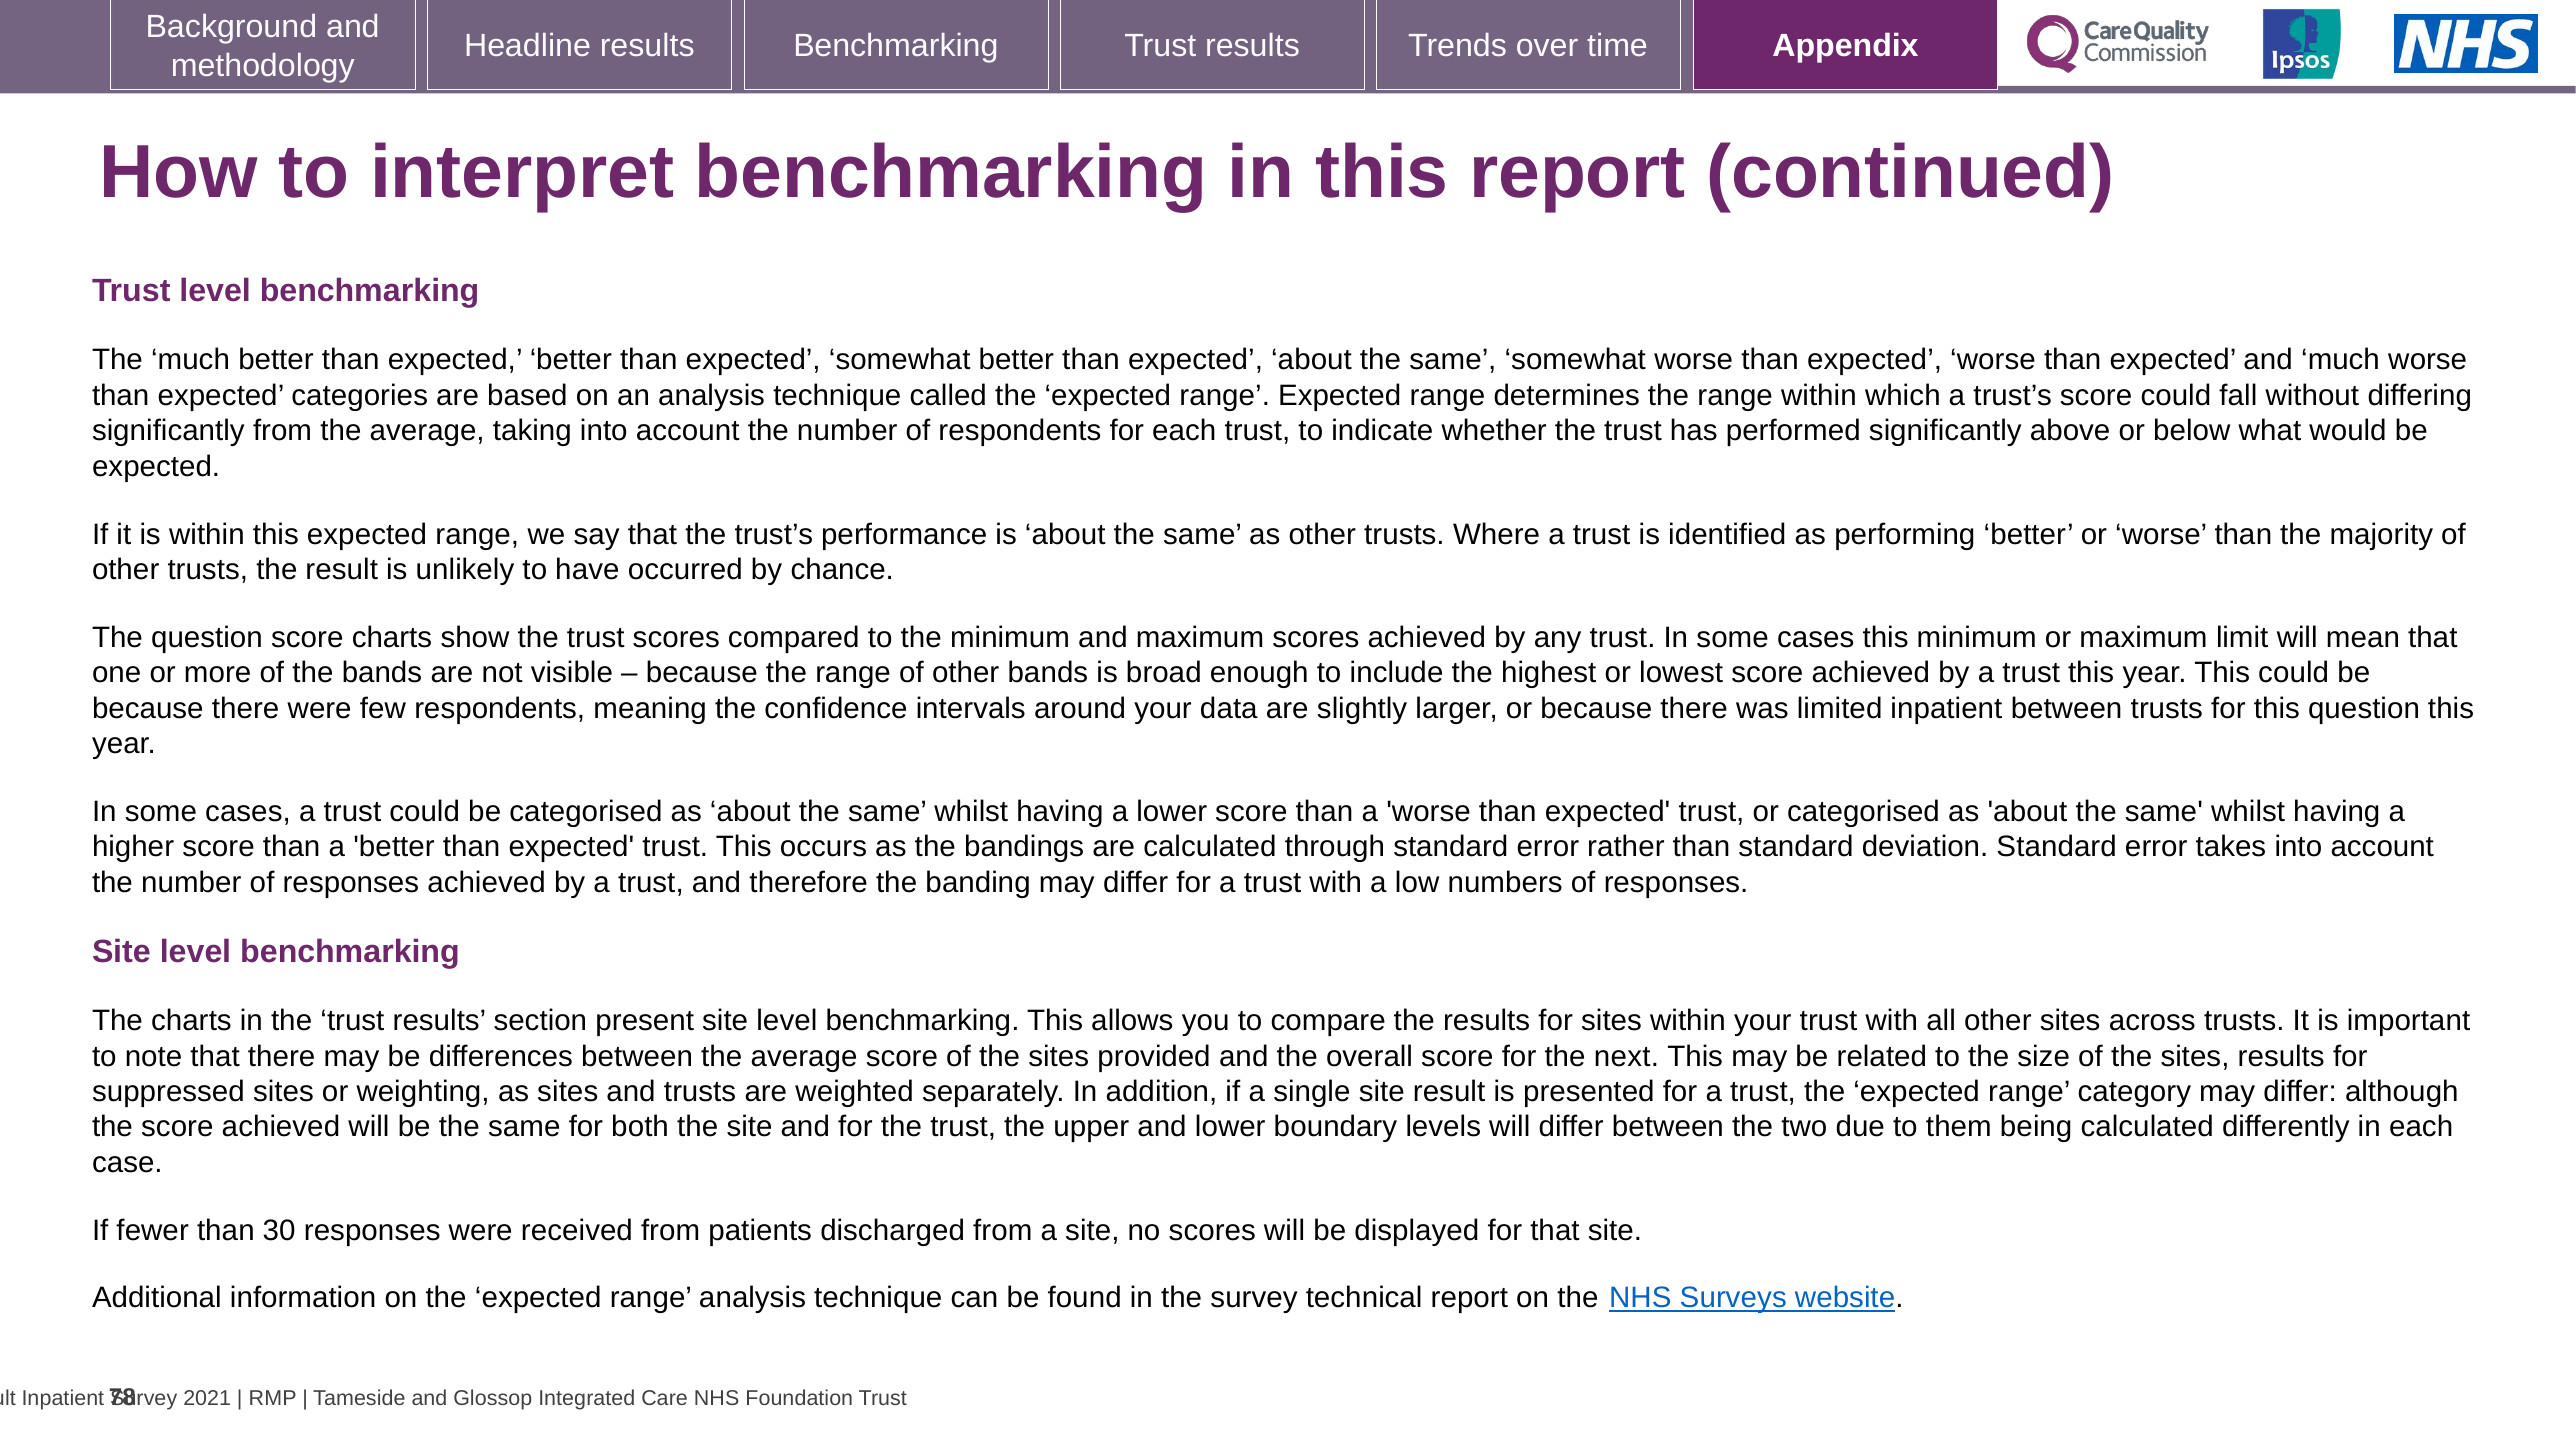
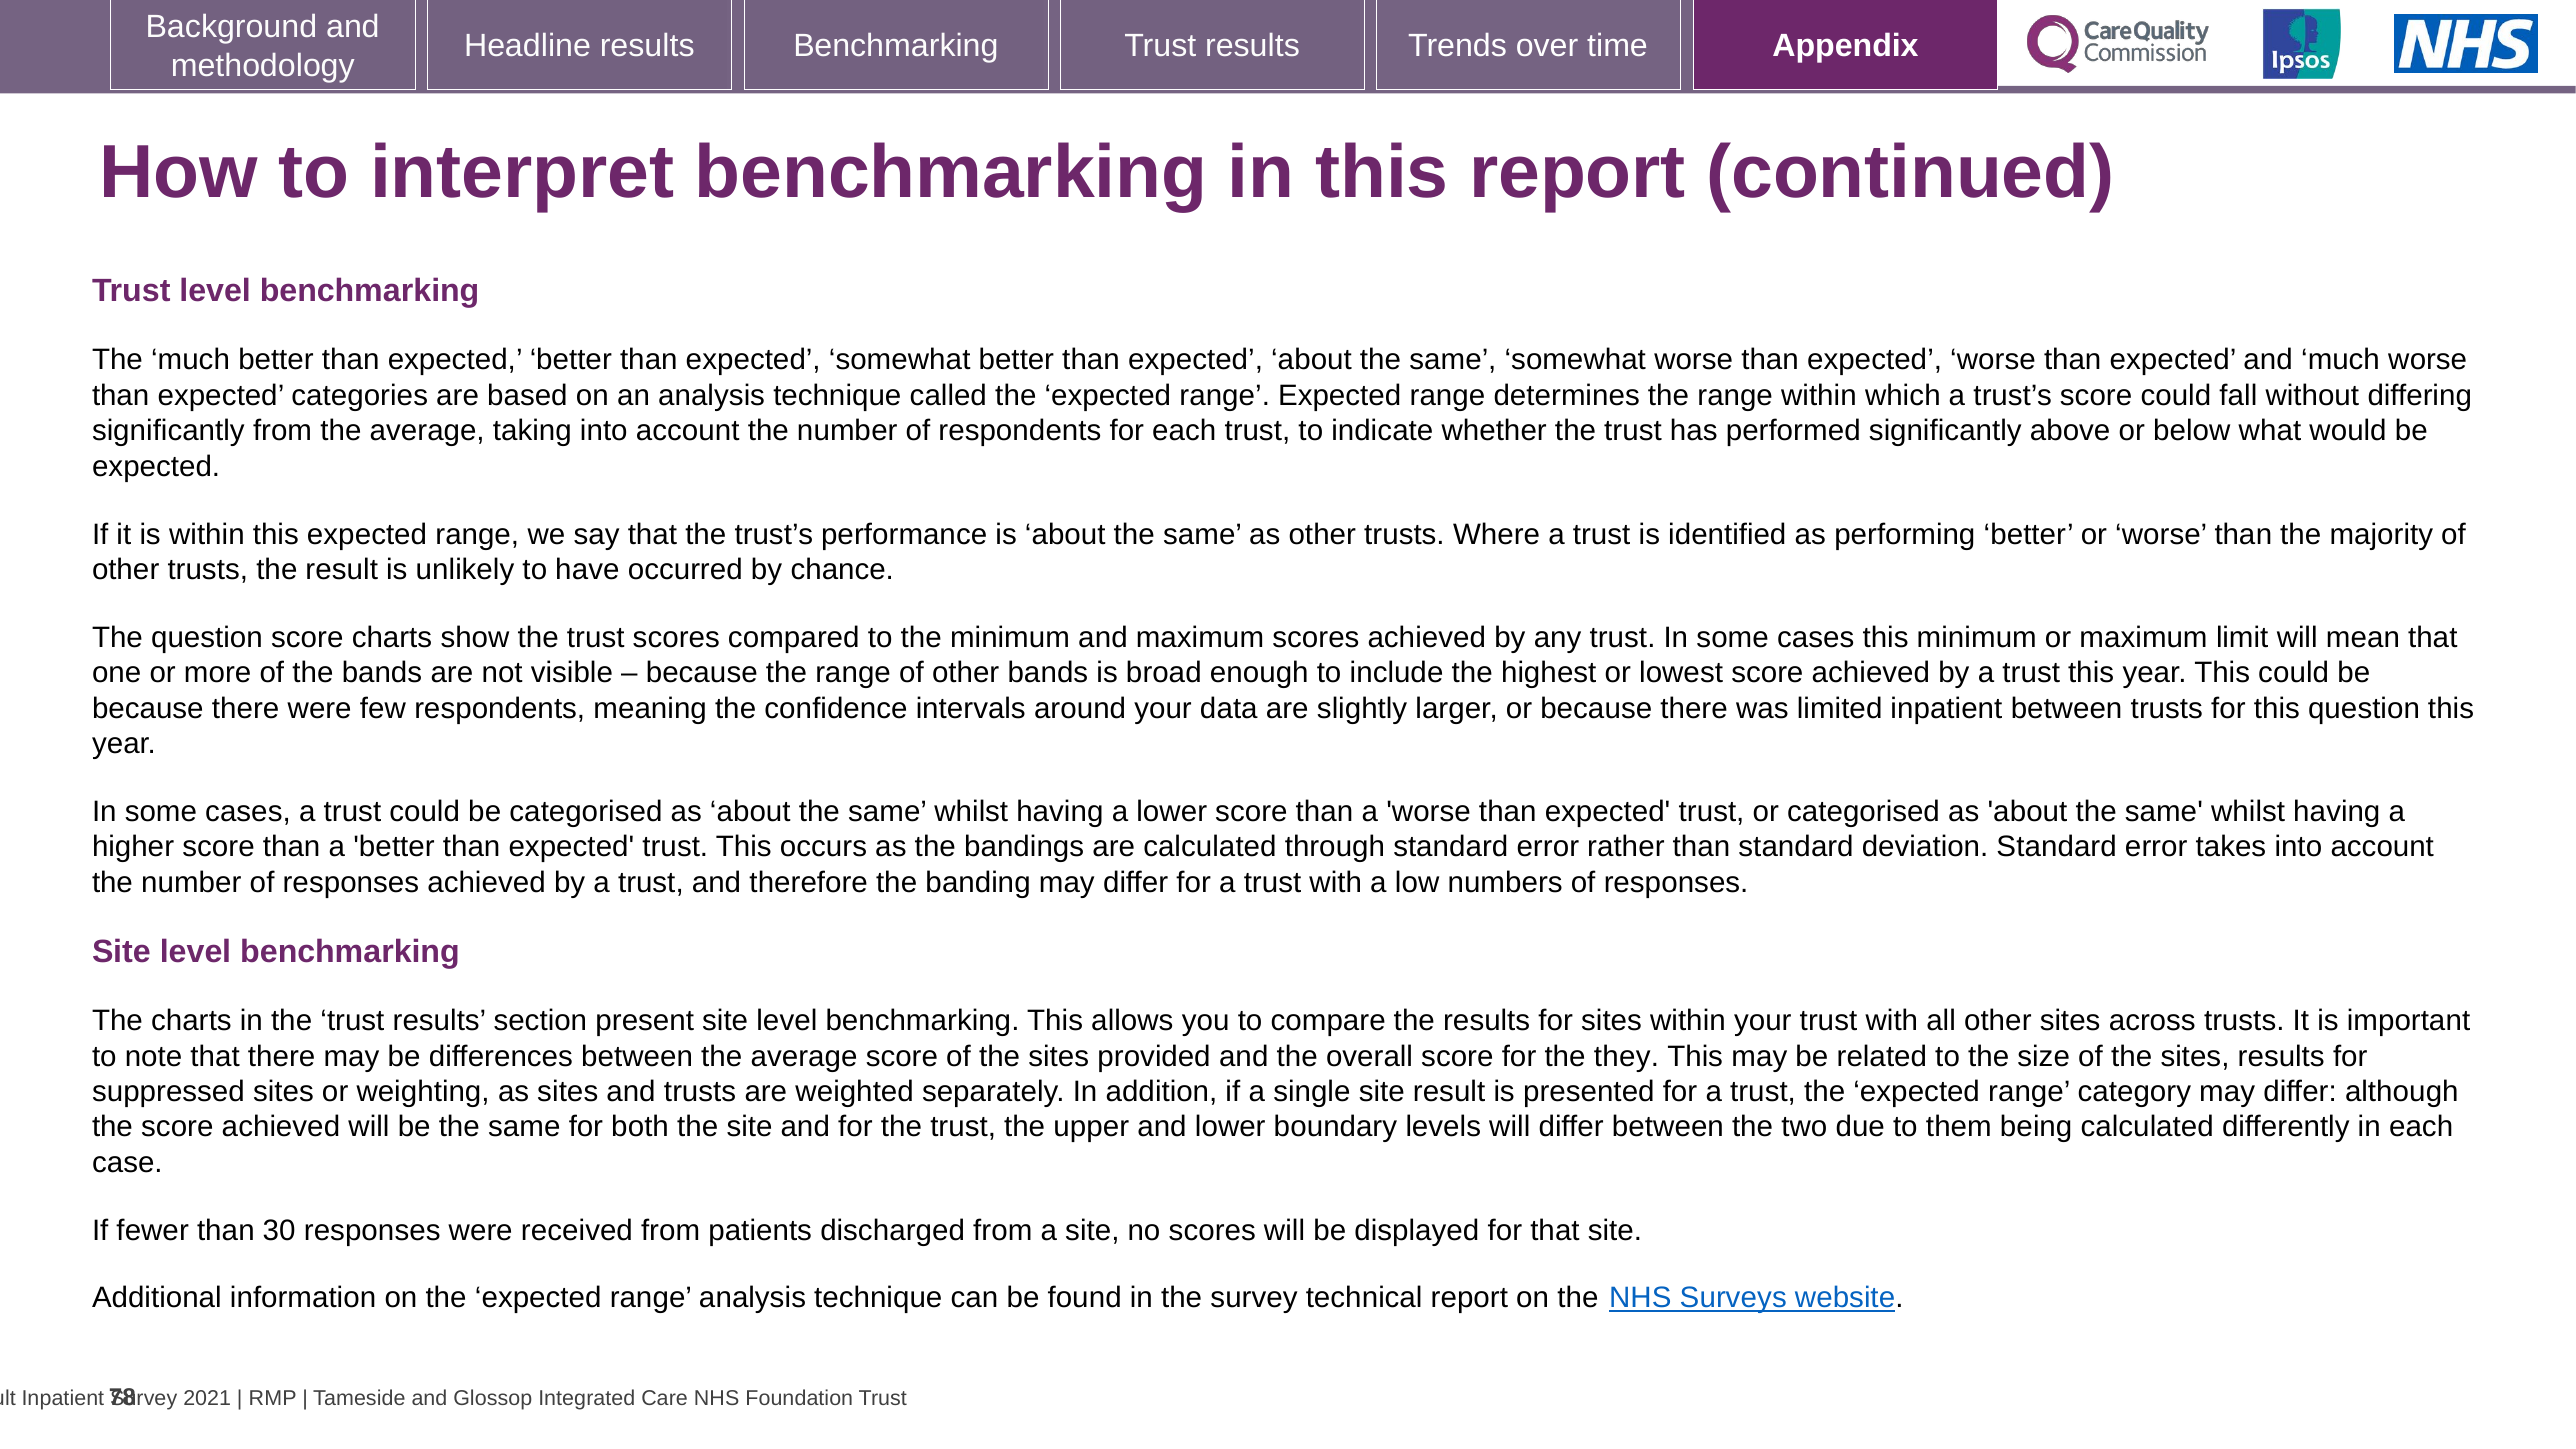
next: next -> they
